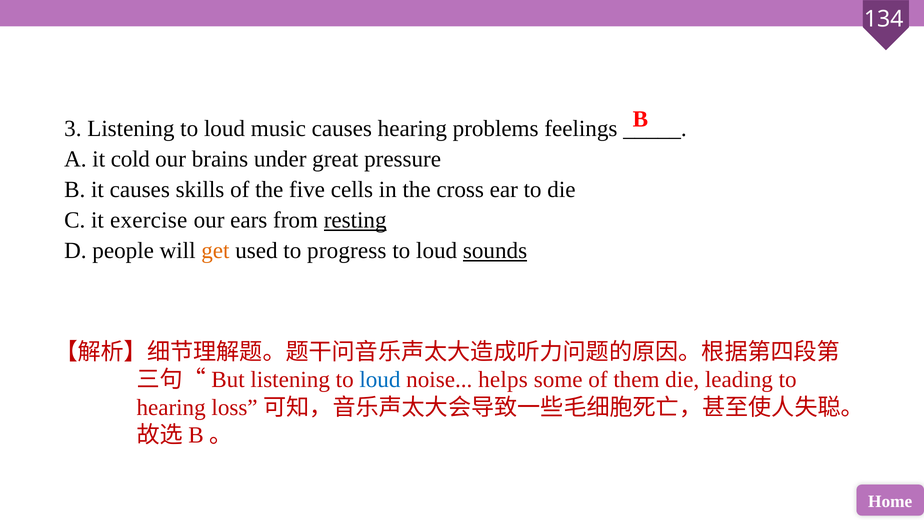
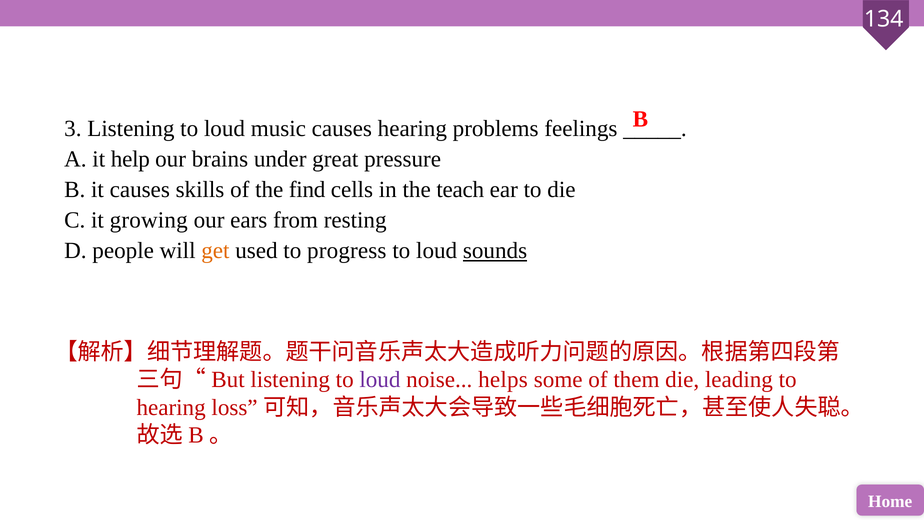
cold: cold -> help
five: five -> find
cross: cross -> teach
exercise: exercise -> growing
resting underline: present -> none
loud at (380, 380) colour: blue -> purple
